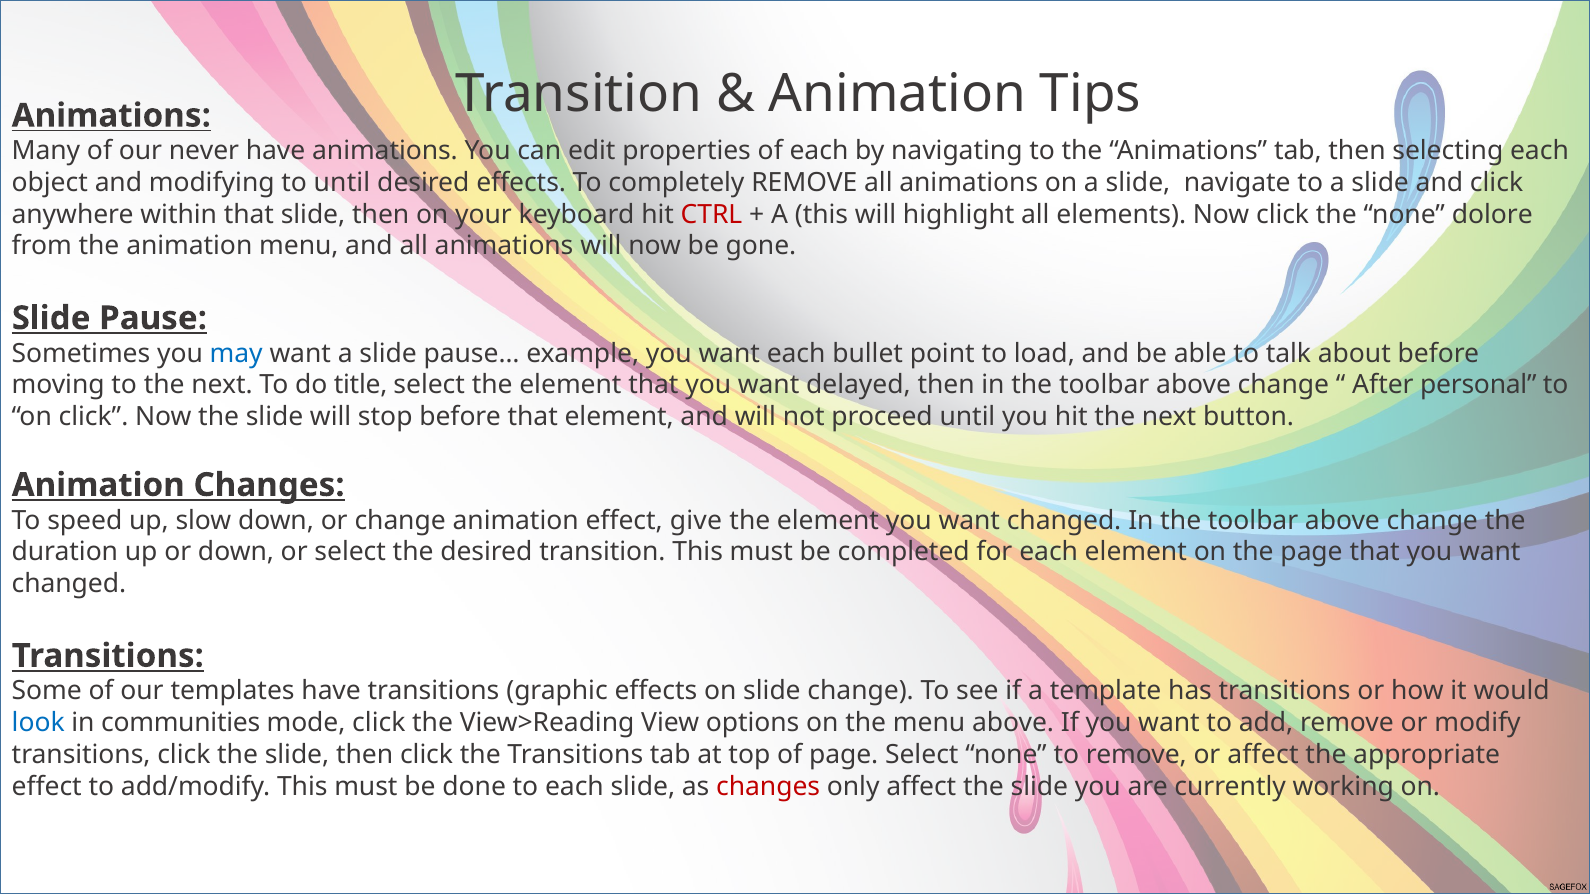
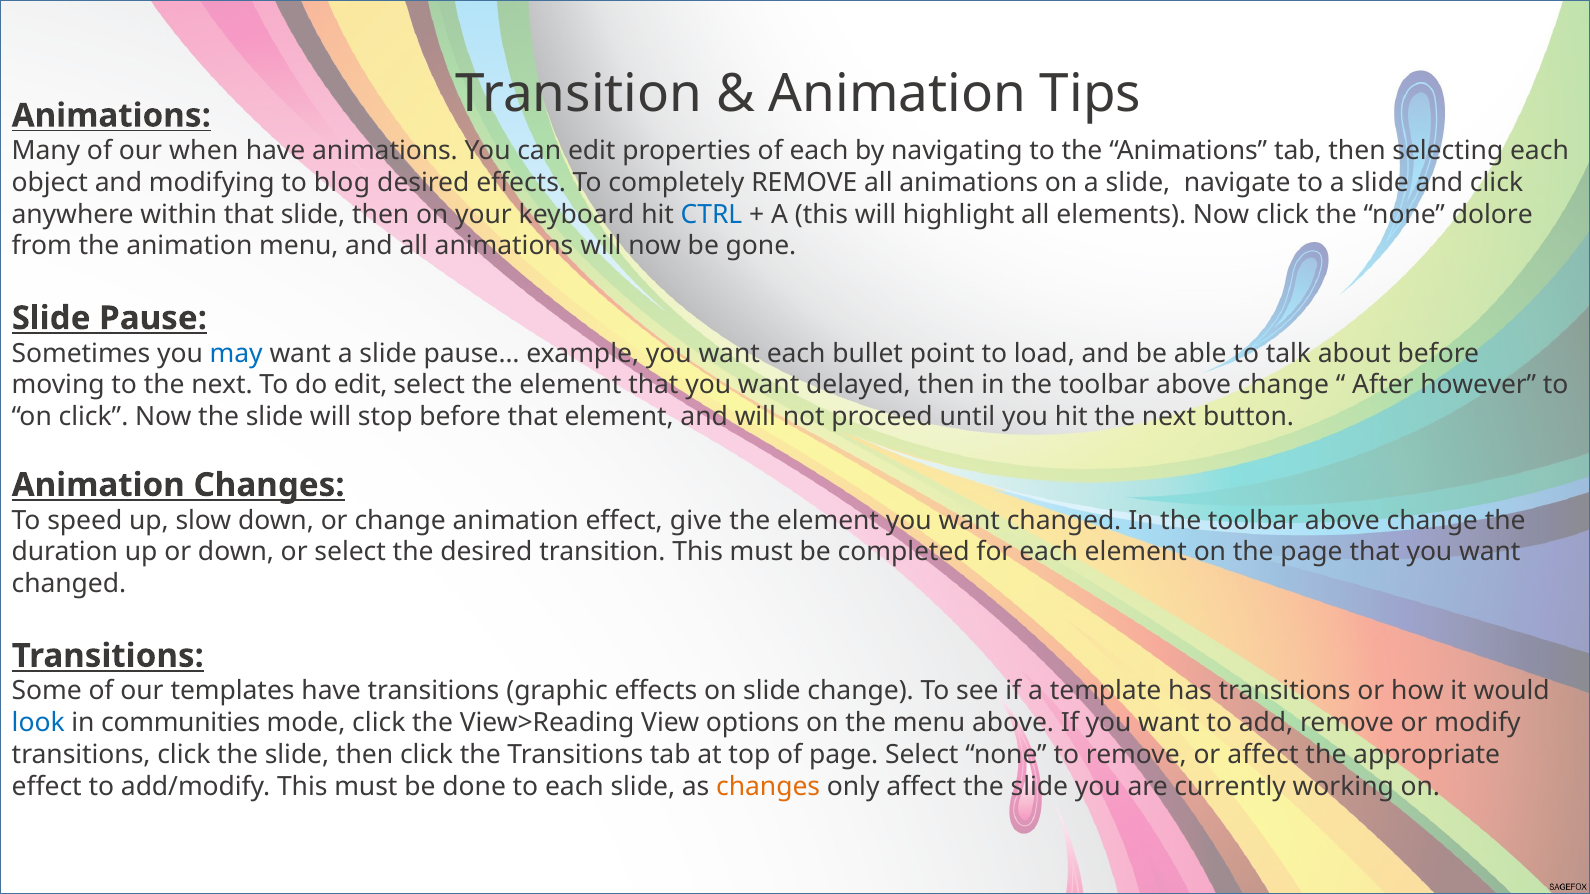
never: never -> when
to until: until -> blog
CTRL colour: red -> blue
do title: title -> edit
personal: personal -> however
changes at (768, 787) colour: red -> orange
